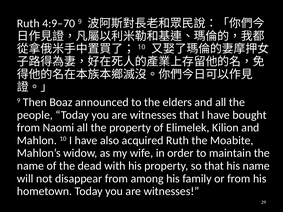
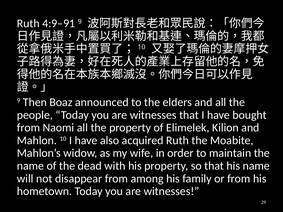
4:9–70: 4:9–70 -> 4:9–91
